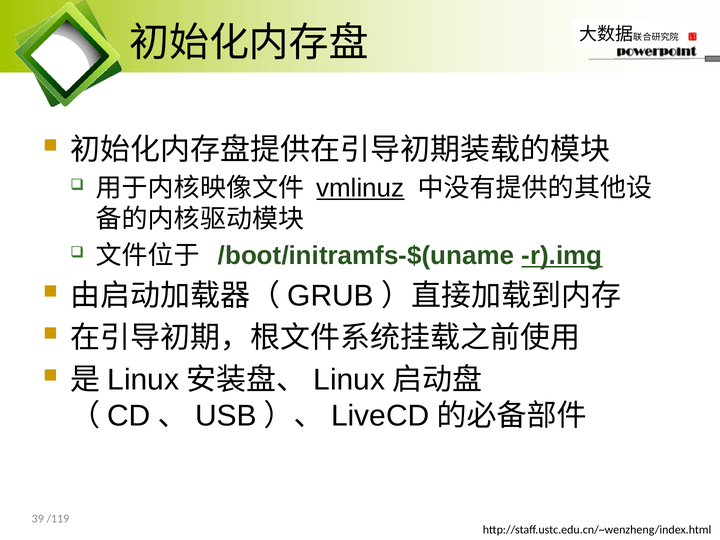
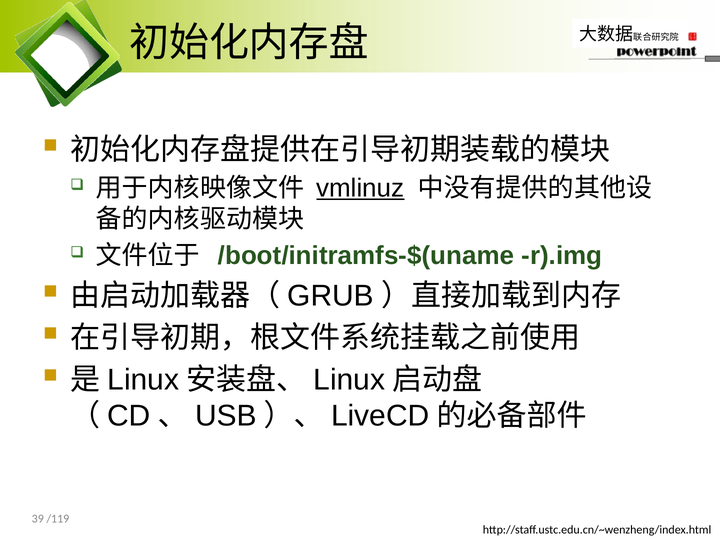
r).img underline: present -> none
